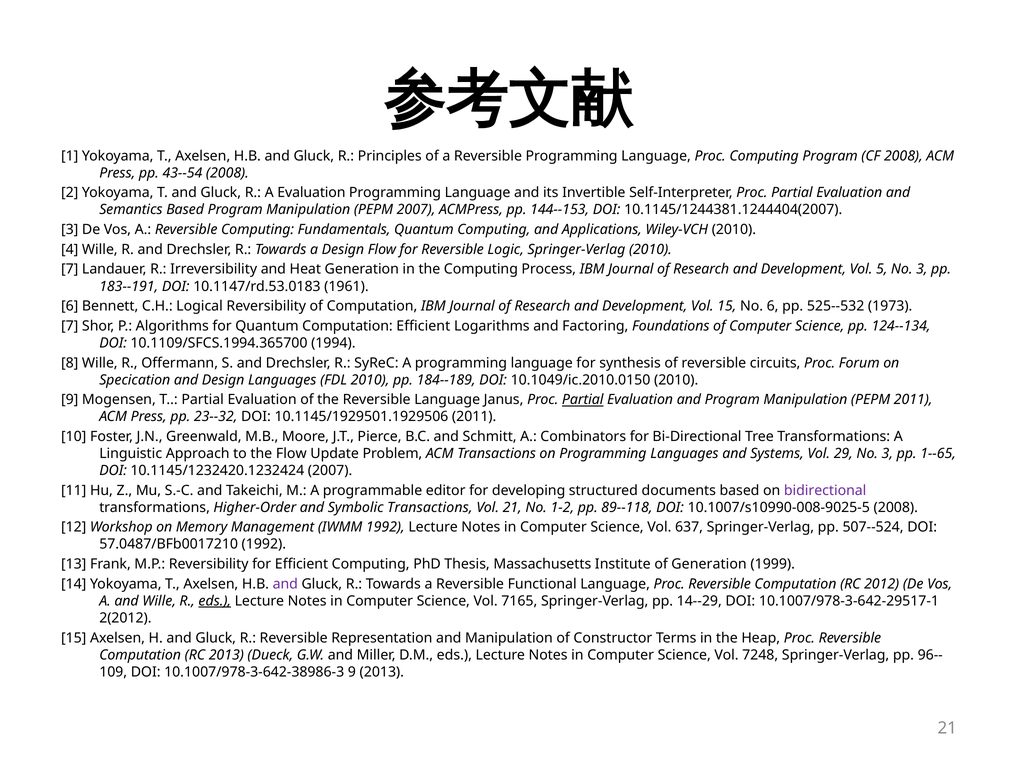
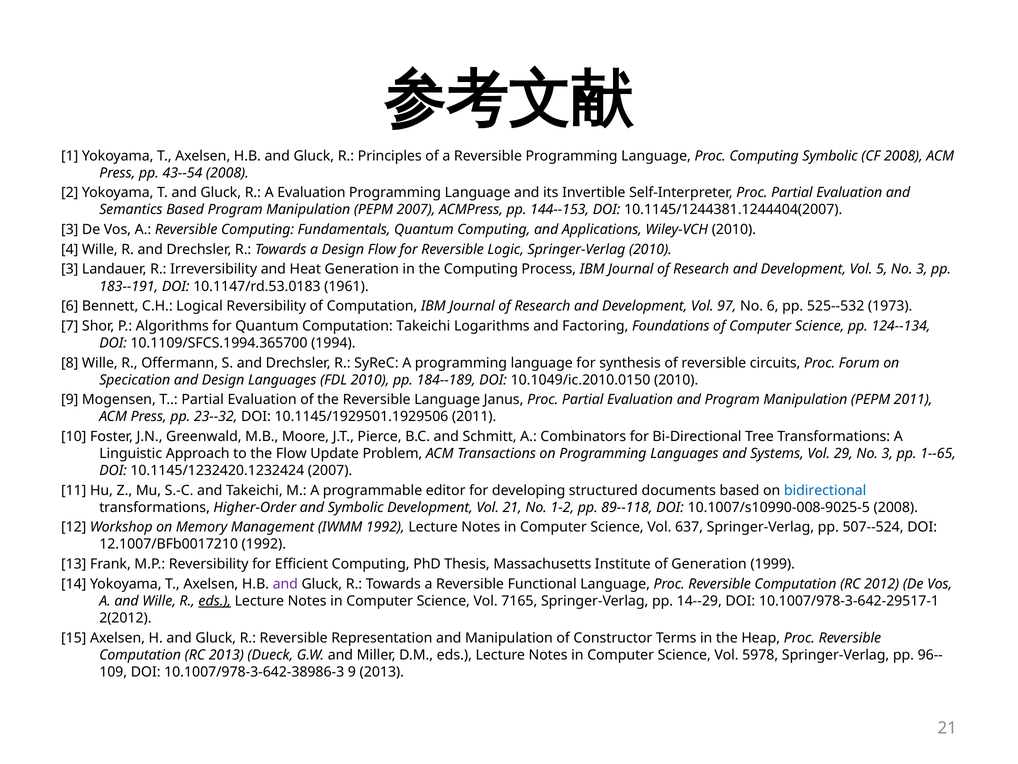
Computing Program: Program -> Symbolic
7 at (70, 269): 7 -> 3
Vol 15: 15 -> 97
Computation Efficient: Efficient -> Takeichi
Partial at (583, 399) underline: present -> none
bidirectional colour: purple -> blue
Symbolic Transactions: Transactions -> Development
57.0487/BFb0017210: 57.0487/BFb0017210 -> 12.1007/BFb0017210
7248: 7248 -> 5978
